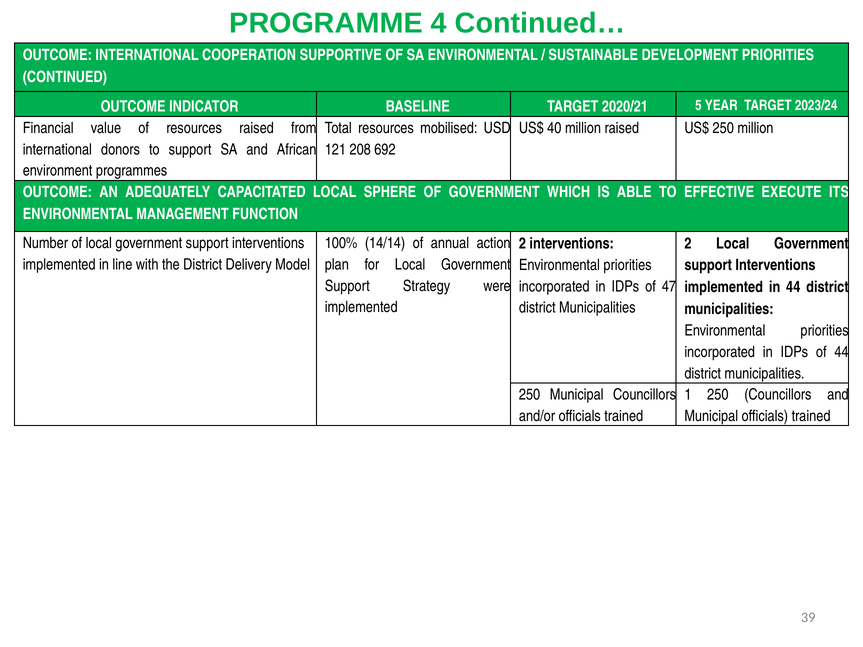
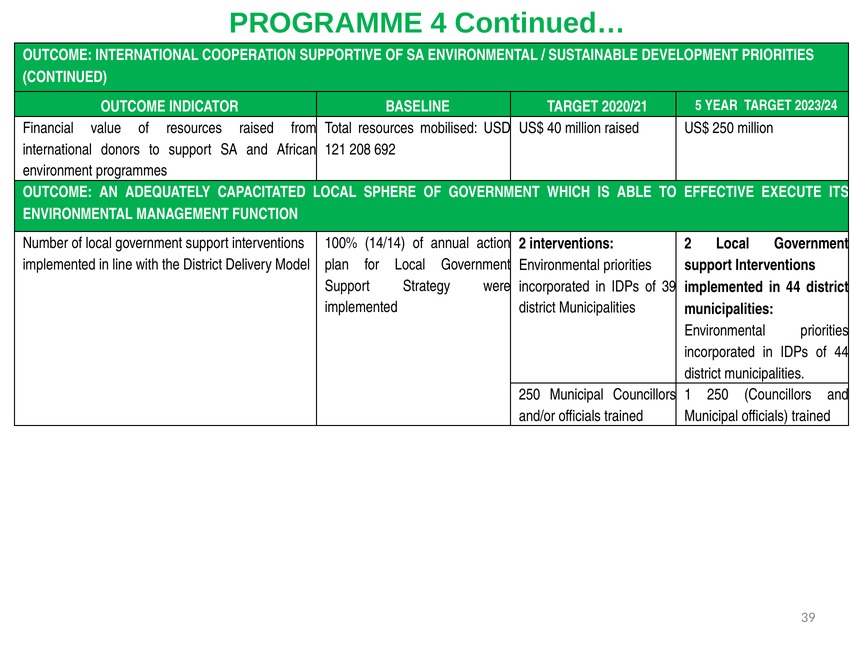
of 47: 47 -> 39
